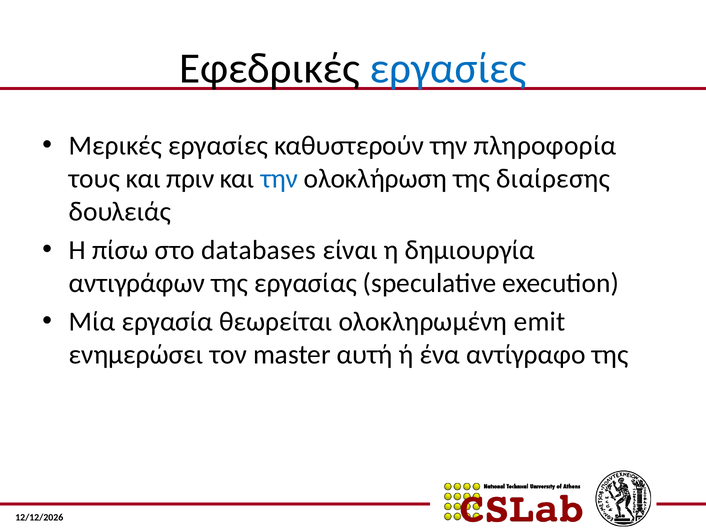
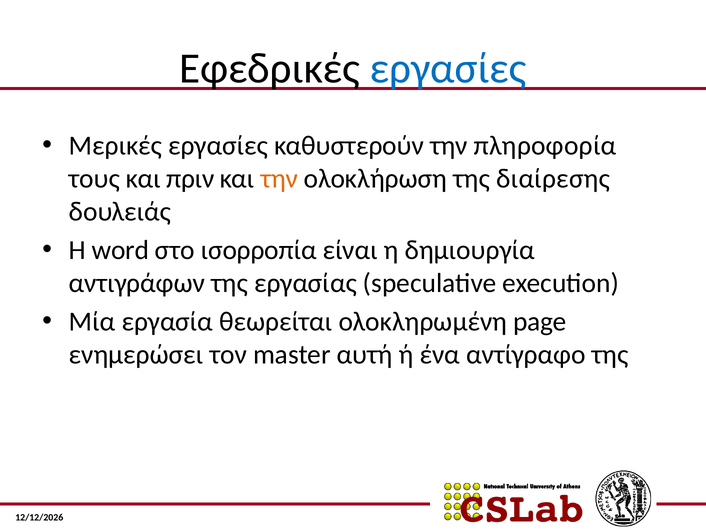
την at (279, 178) colour: blue -> orange
πίσω: πίσω -> word
databases: databases -> ισορροπία
emit: emit -> page
